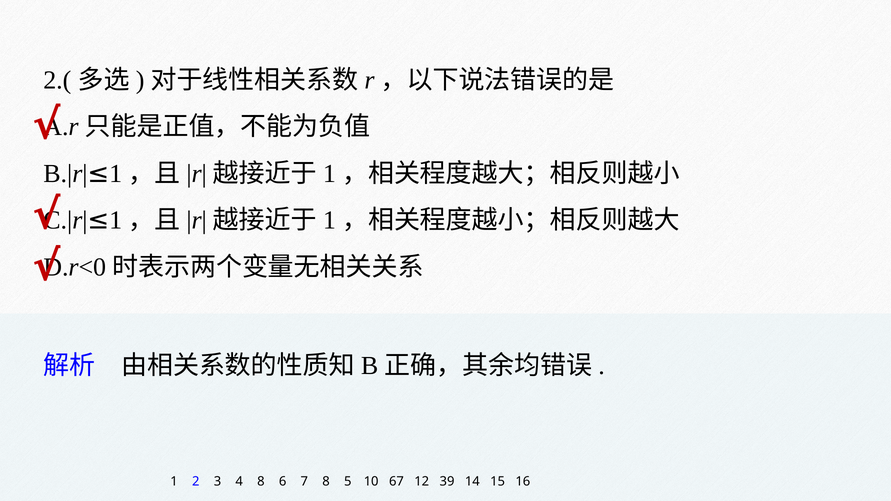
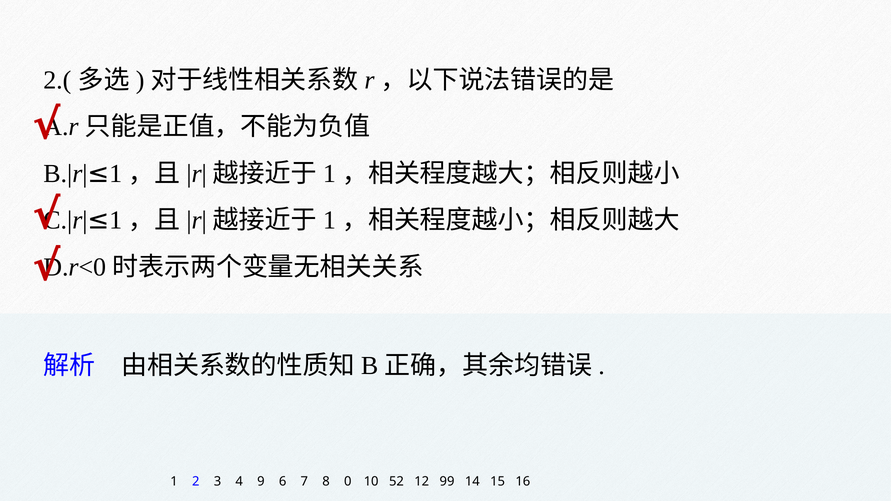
4 8: 8 -> 9
5: 5 -> 0
67: 67 -> 52
39: 39 -> 99
